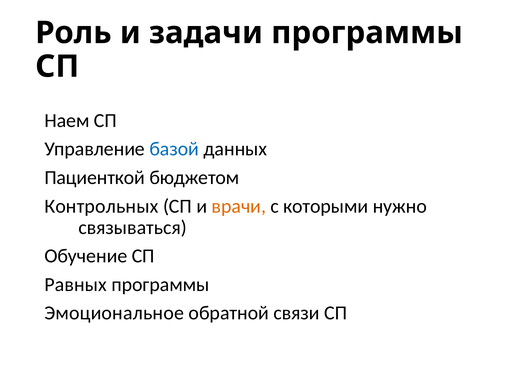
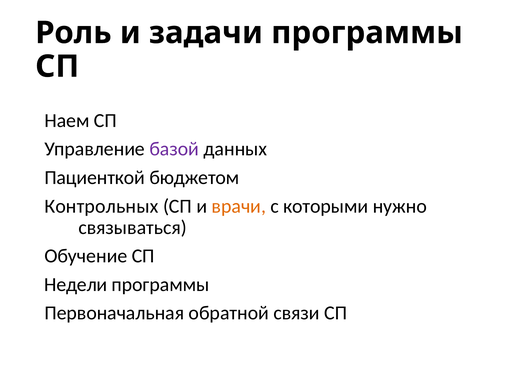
базой colour: blue -> purple
Равных: Равных -> Недели
Эмоциональное: Эмоциональное -> Первоначальная
